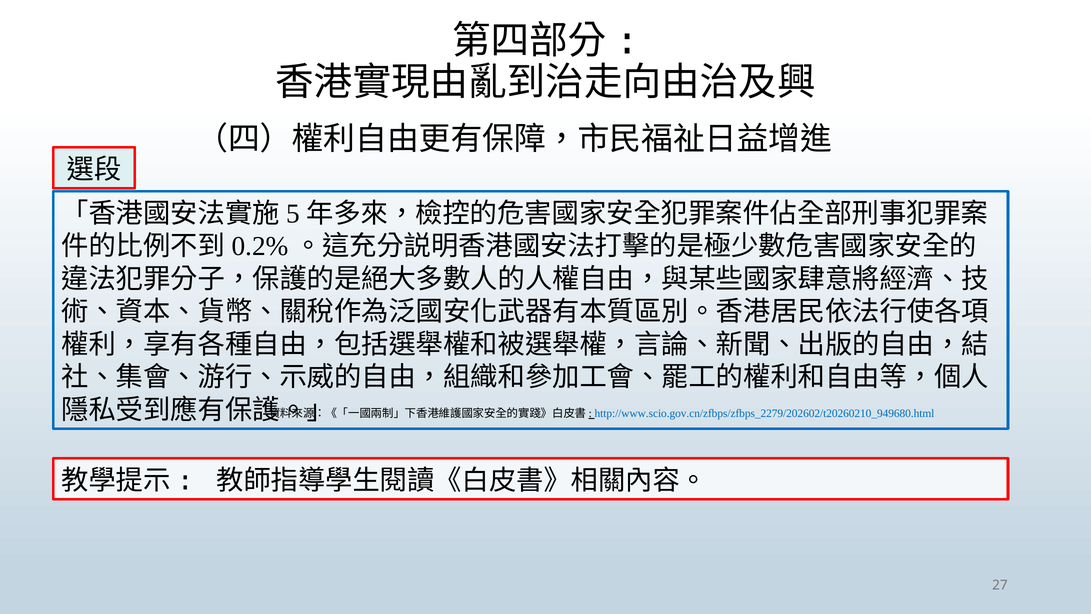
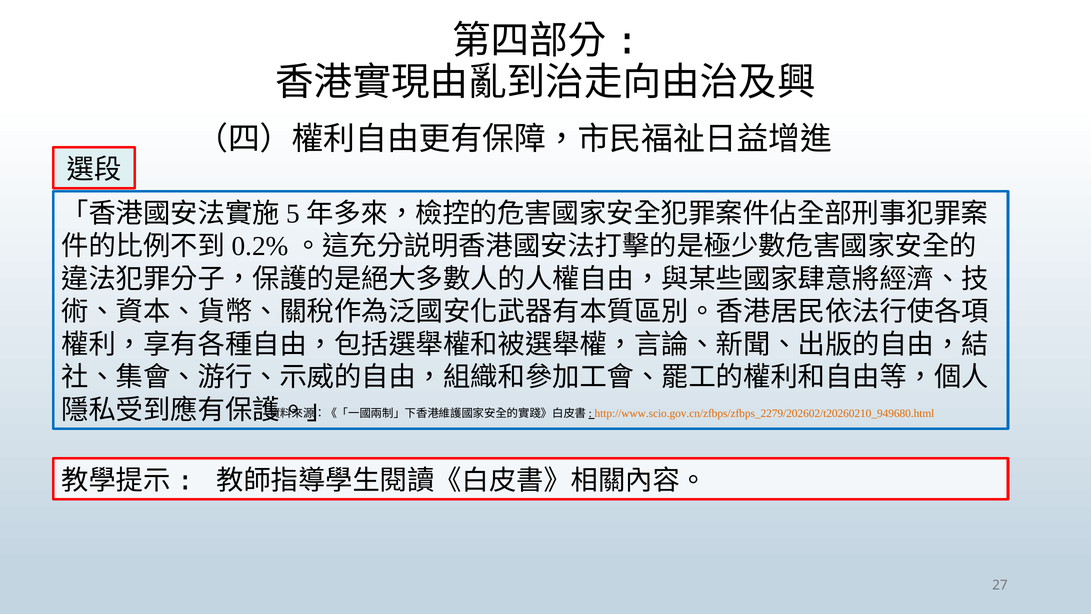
http://www.scio.gov.cn/zfbps/zfbps_2279/202602/t20260210_949680.html colour: blue -> orange
